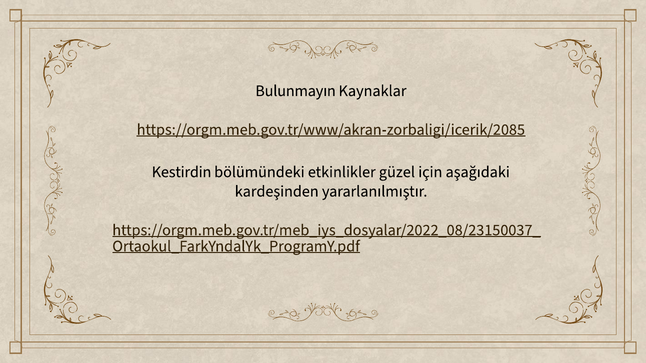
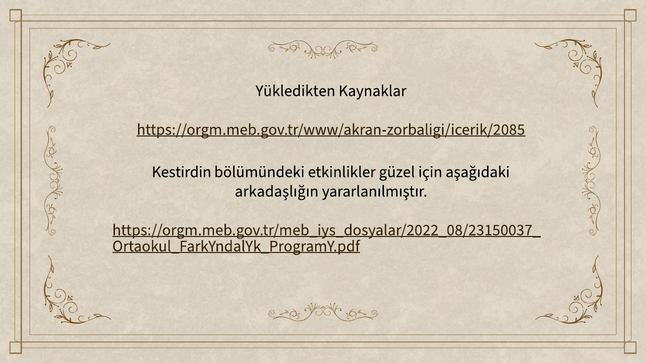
Bulunmayın: Bulunmayın -> Yükledikten
kardeşinden: kardeşinden -> arkadaşlığın
